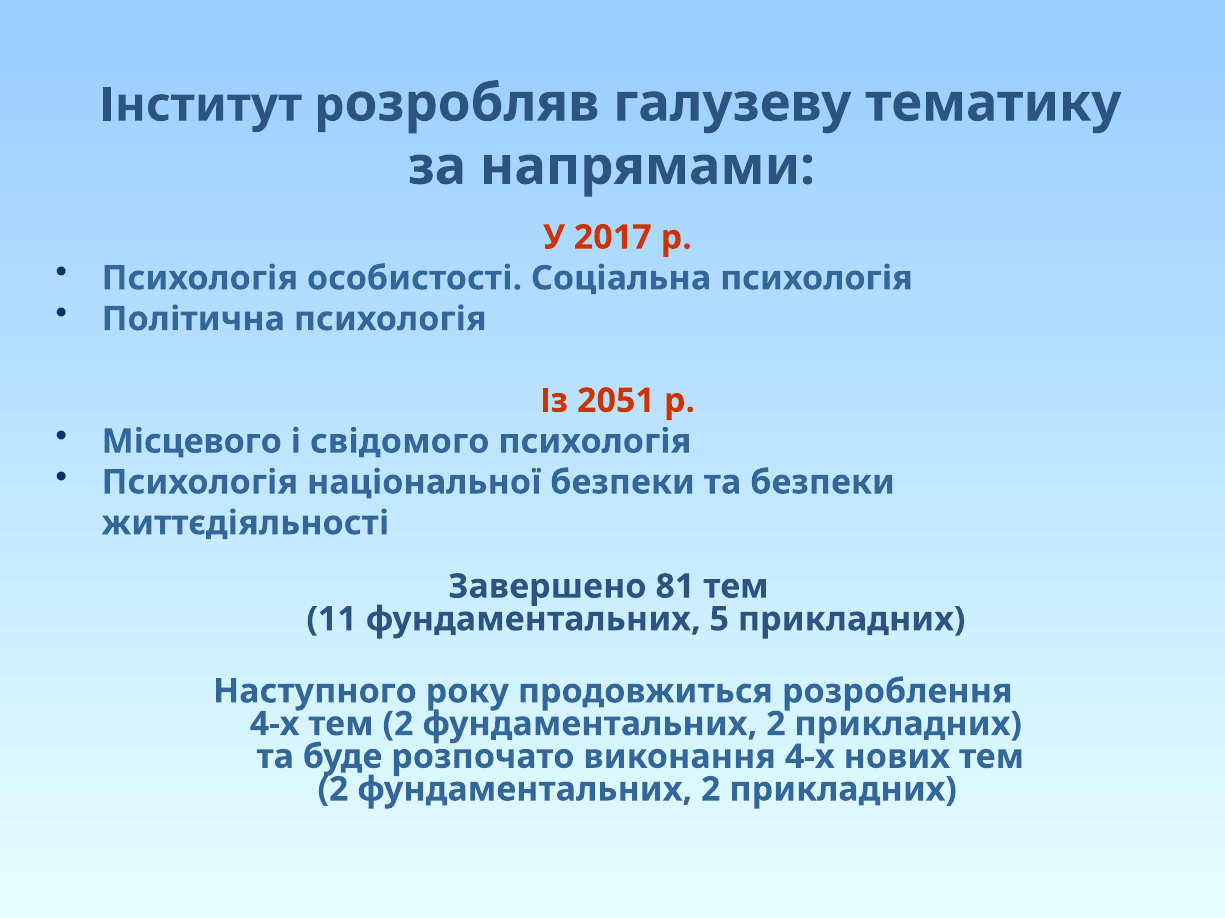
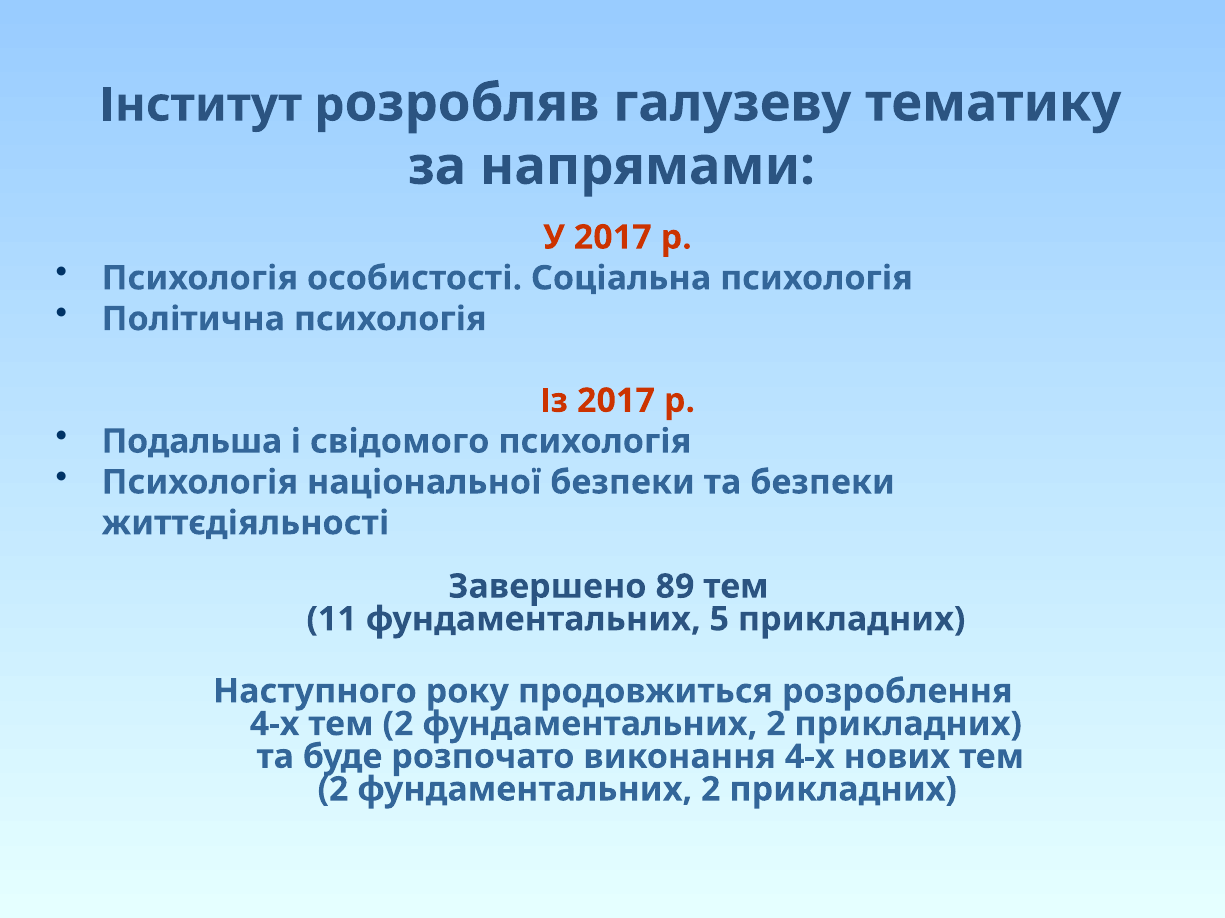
Із 2051: 2051 -> 2017
Місцевого: Місцевого -> Подальша
81: 81 -> 89
